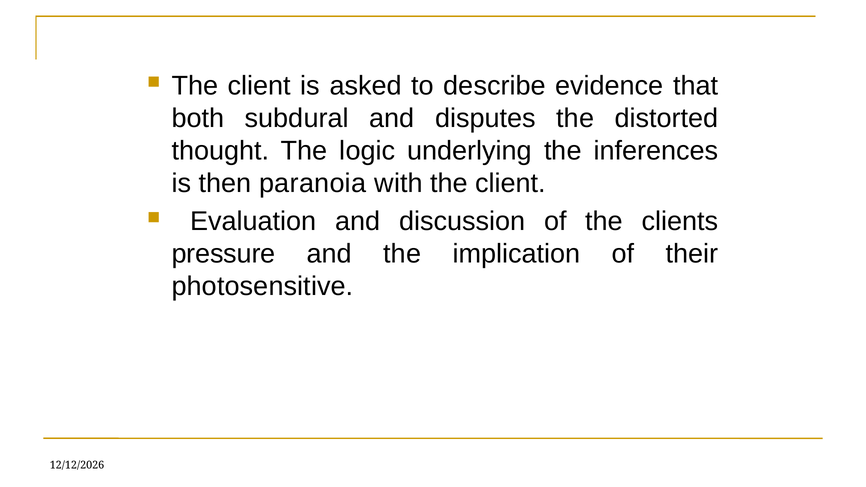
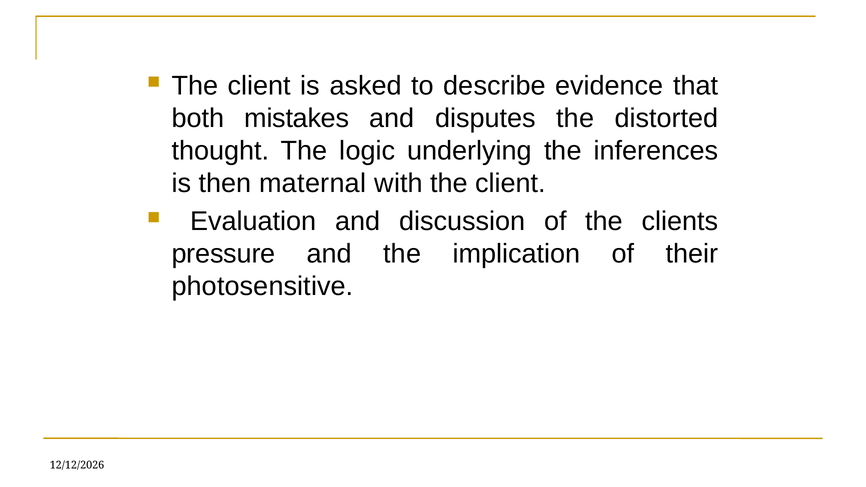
subdural: subdural -> mistakes
paranoia: paranoia -> maternal
